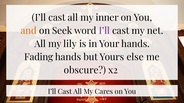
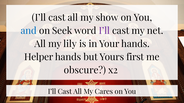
inner: inner -> show
and colour: orange -> blue
Fading: Fading -> Helper
else: else -> first
